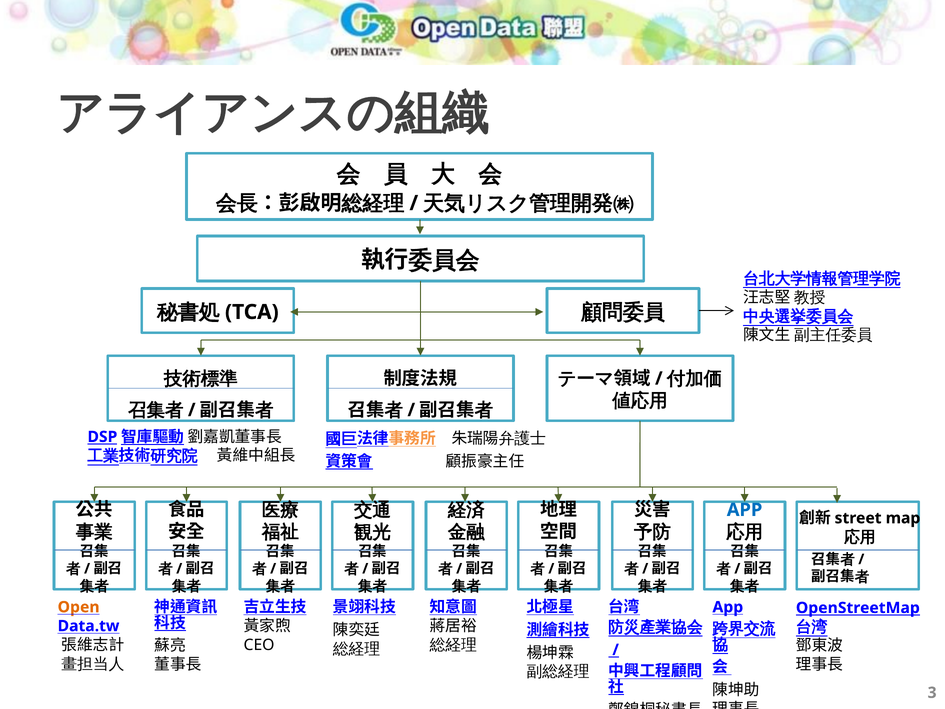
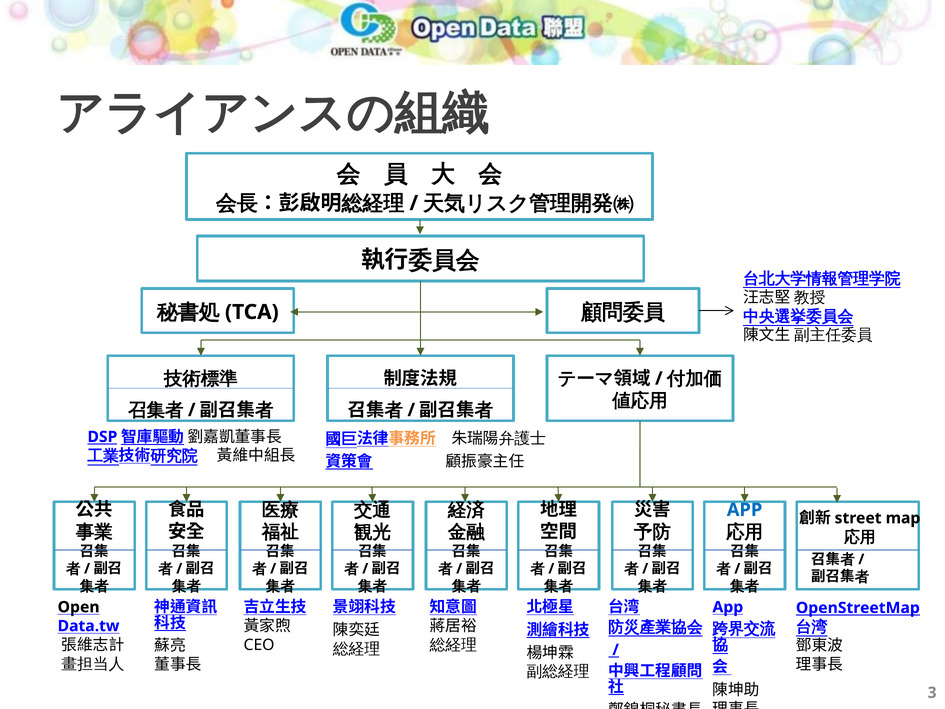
Open colour: orange -> black
